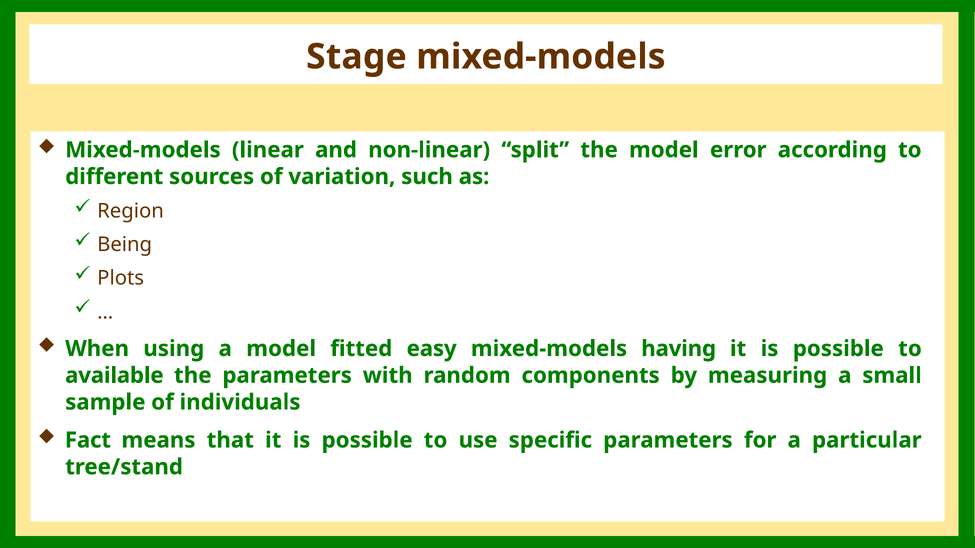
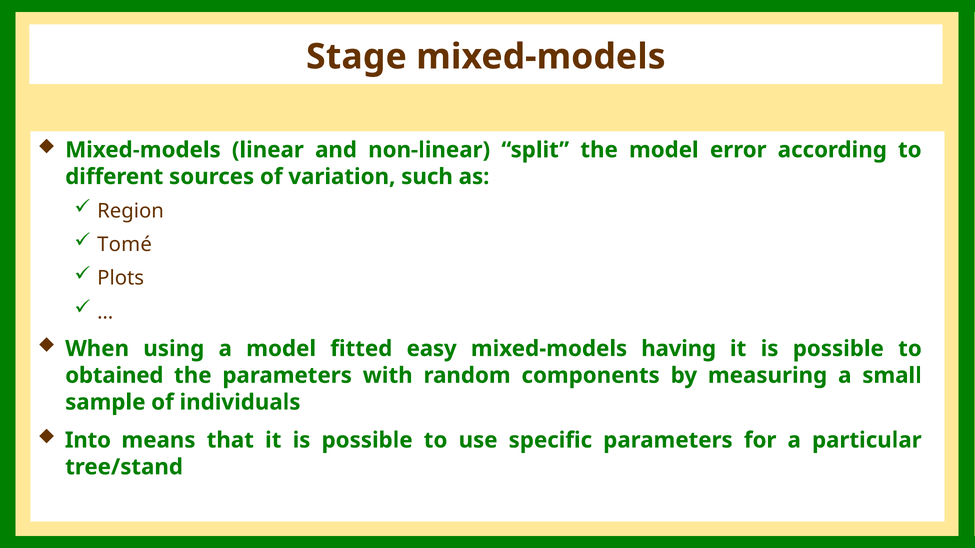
Being: Being -> Tomé
available: available -> obtained
Fact: Fact -> Into
